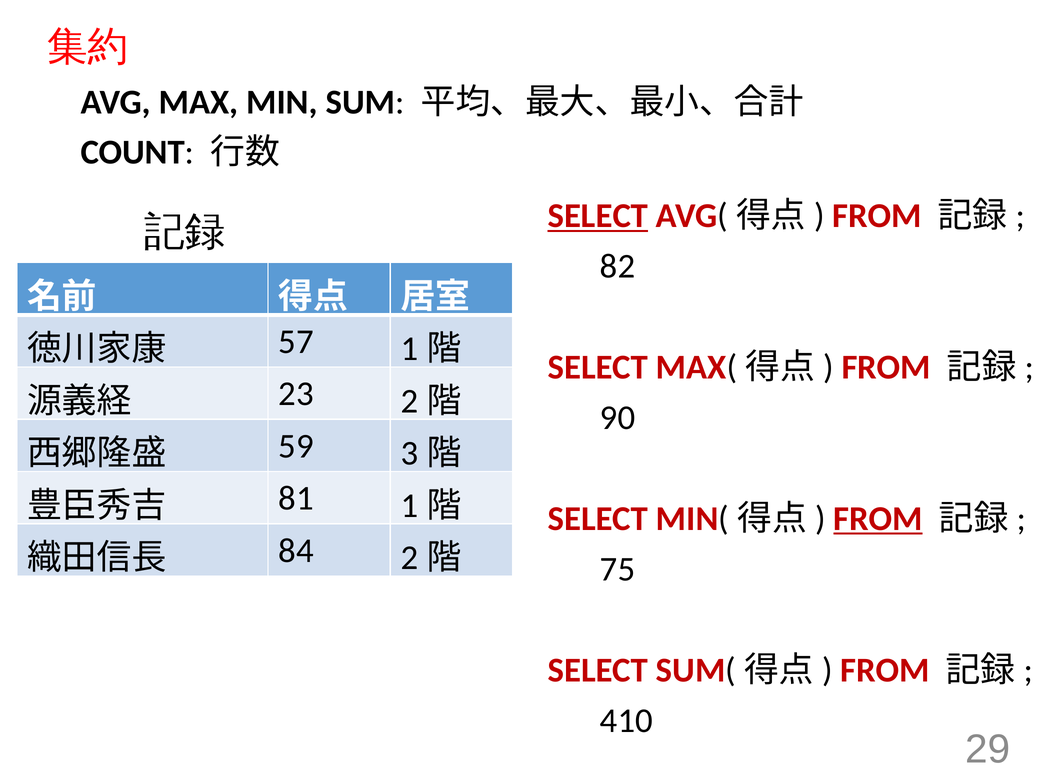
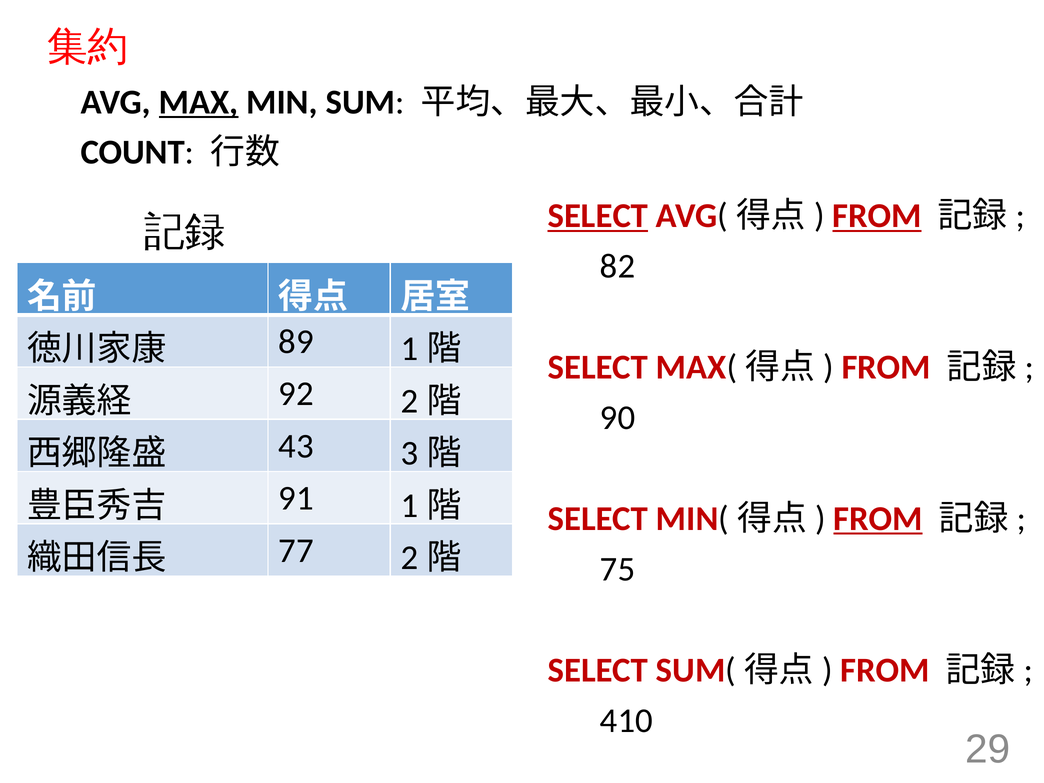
MAX underline: none -> present
FROM at (877, 216) underline: none -> present
57: 57 -> 89
23: 23 -> 92
59: 59 -> 43
81: 81 -> 91
84: 84 -> 77
